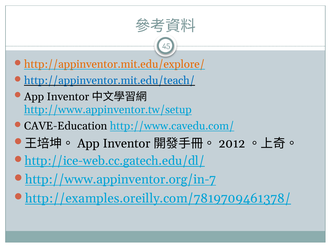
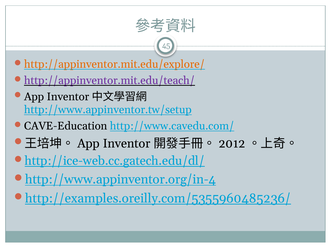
http://appinventor.mit.edu/teach/ colour: blue -> purple
http://www.appinventor.org/in-7: http://www.appinventor.org/in-7 -> http://www.appinventor.org/in-4
http://examples.oreilly.com/7819709461378/: http://examples.oreilly.com/7819709461378/ -> http://examples.oreilly.com/5355960485236/
